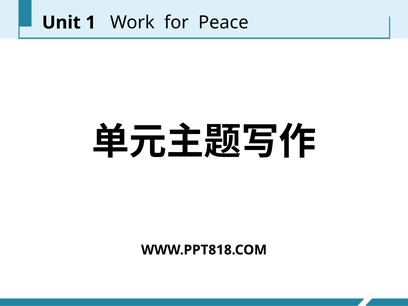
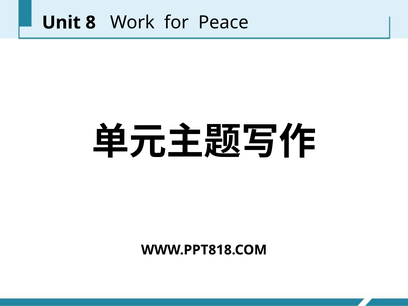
1: 1 -> 8
